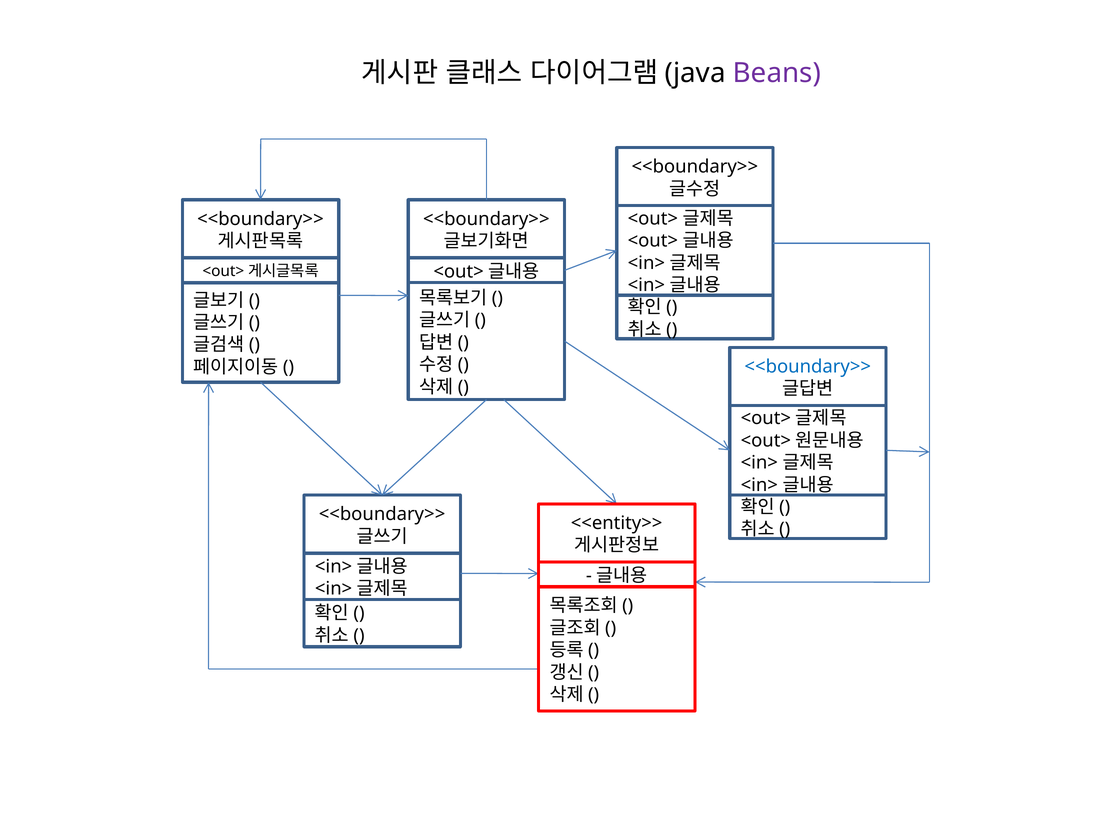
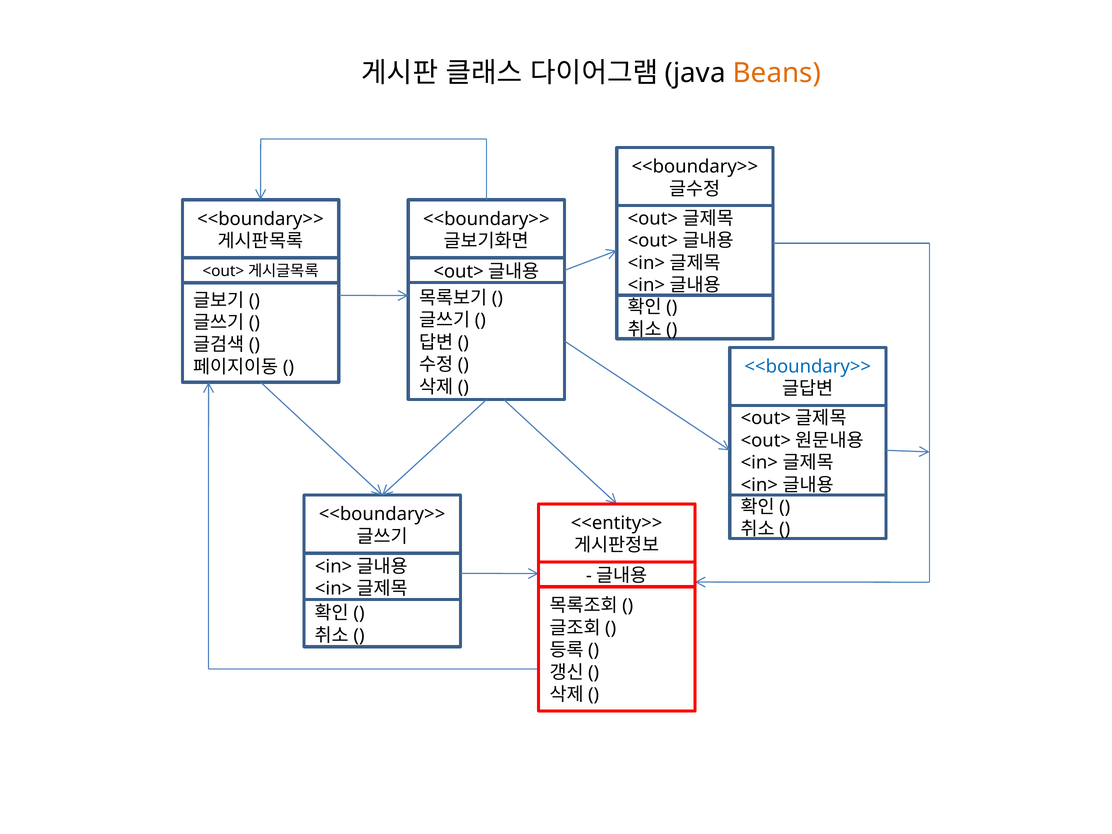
Beans colour: purple -> orange
